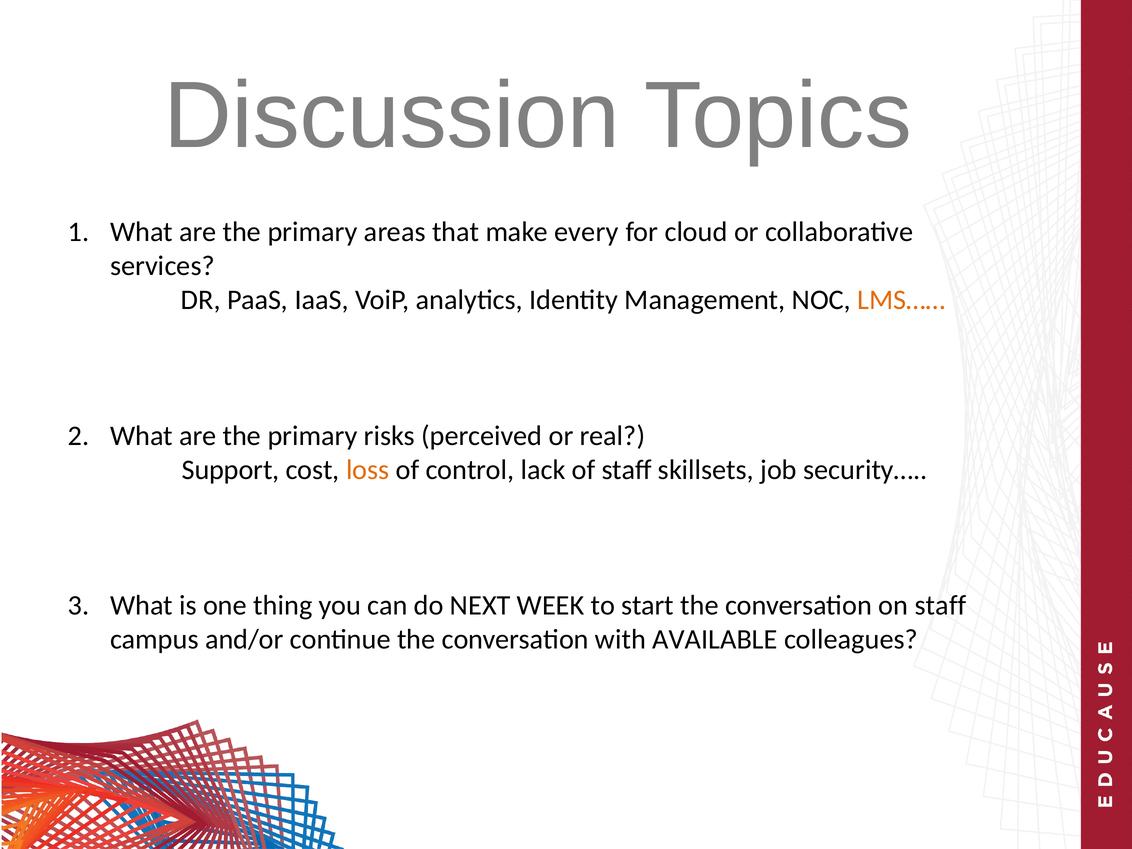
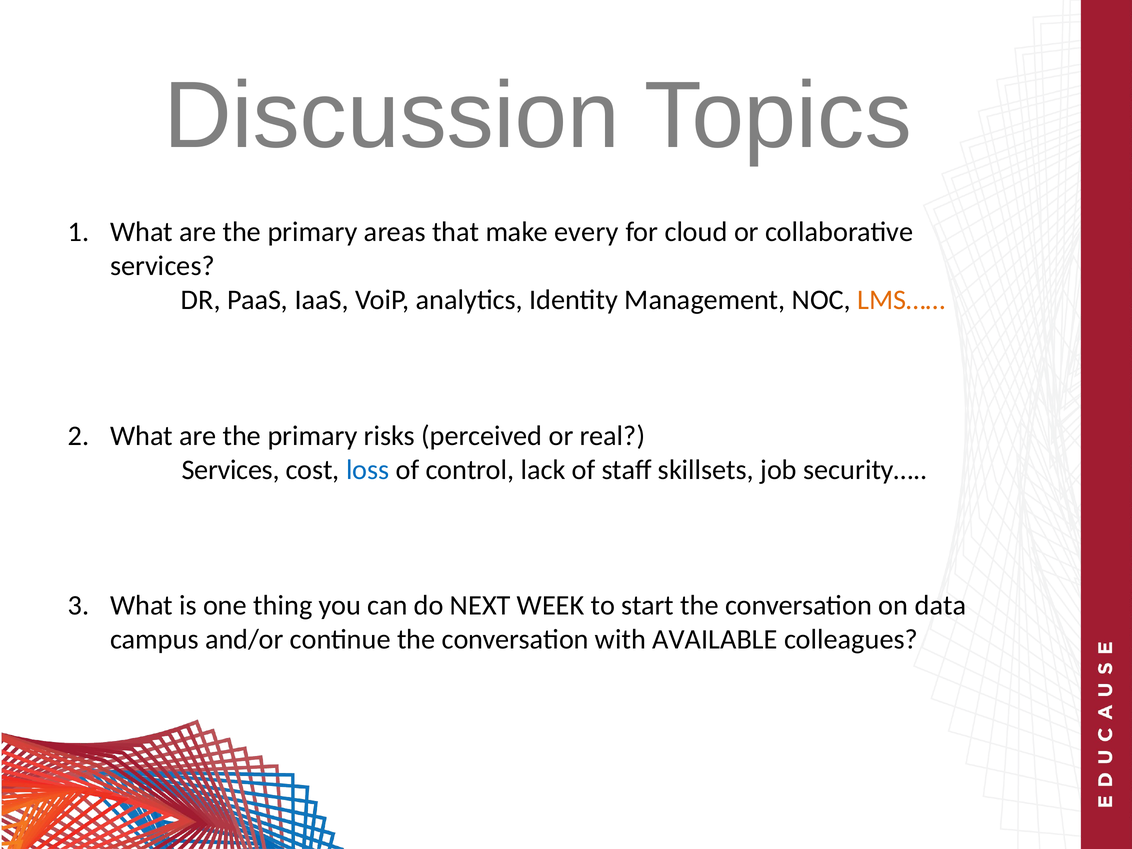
Support at (231, 470): Support -> Services
loss colour: orange -> blue
on staff: staff -> data
